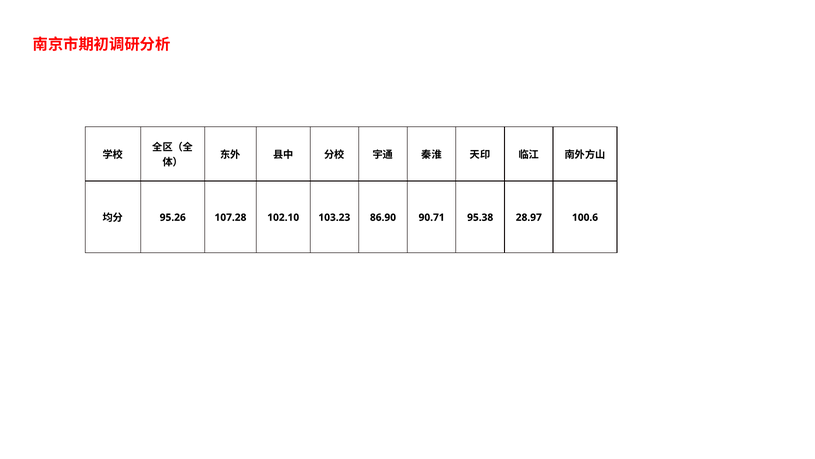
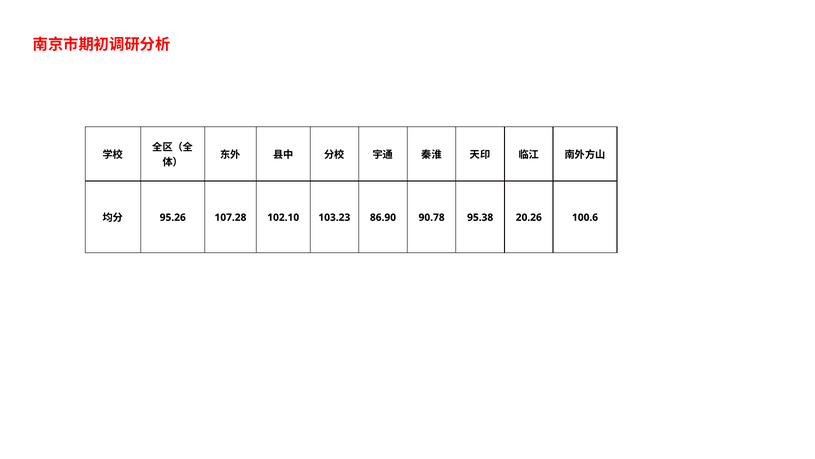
90.71: 90.71 -> 90.78
28.97: 28.97 -> 20.26
